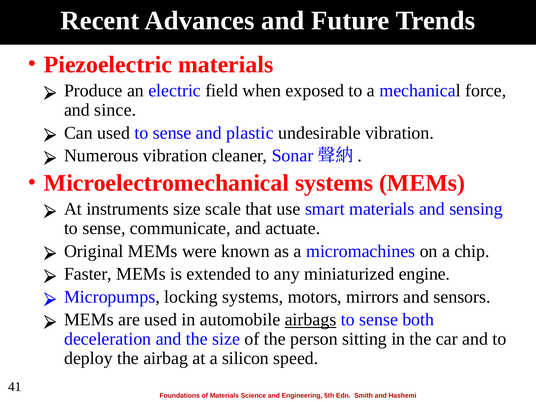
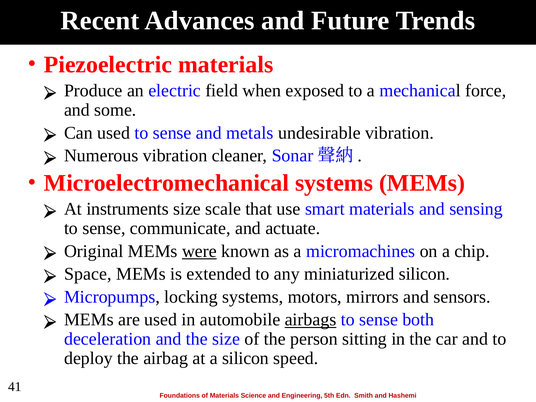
since: since -> some
plastic: plastic -> metals
were underline: none -> present
Faster: Faster -> Space
miniaturized engine: engine -> silicon
